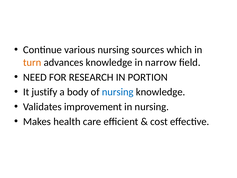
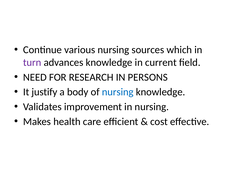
turn colour: orange -> purple
narrow: narrow -> current
PORTION: PORTION -> PERSONS
